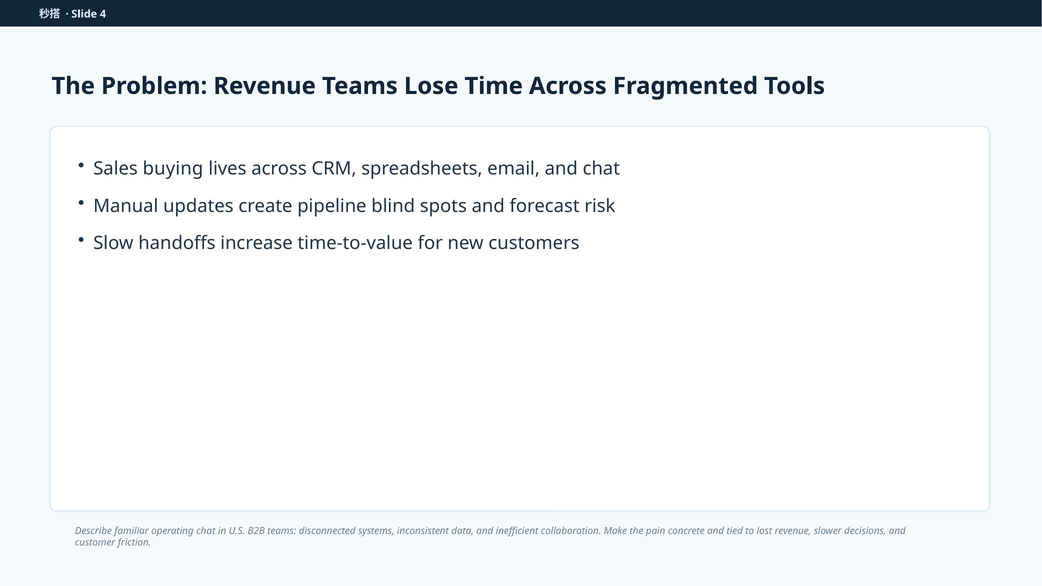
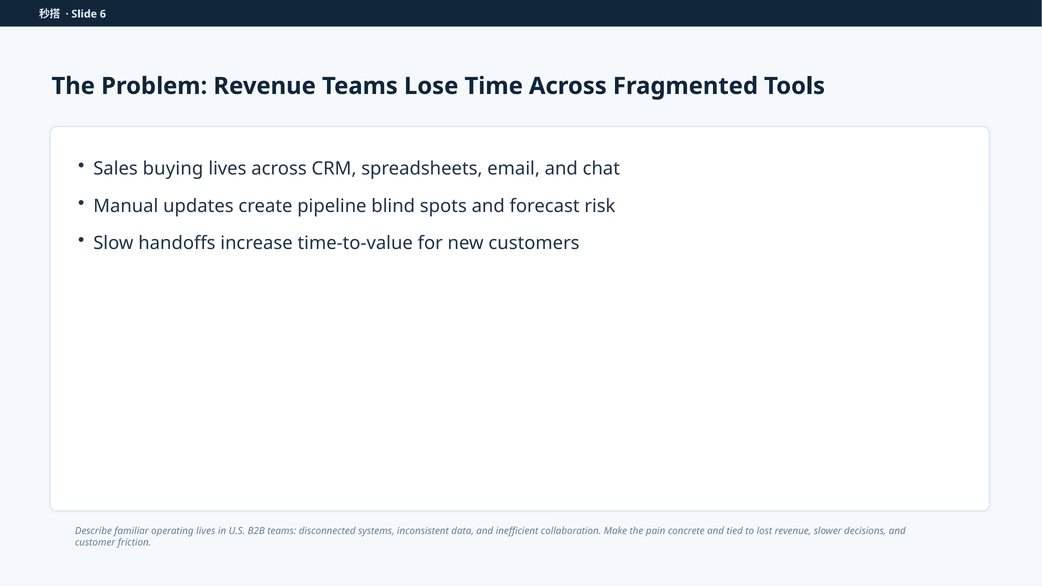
4: 4 -> 6
operating chat: chat -> lives
